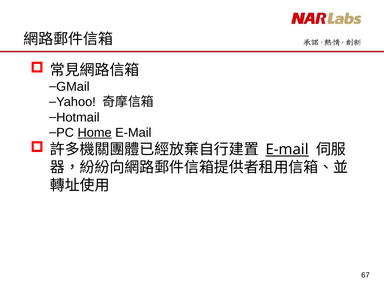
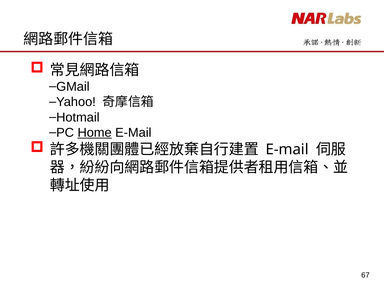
E-mail at (287, 150) underline: present -> none
